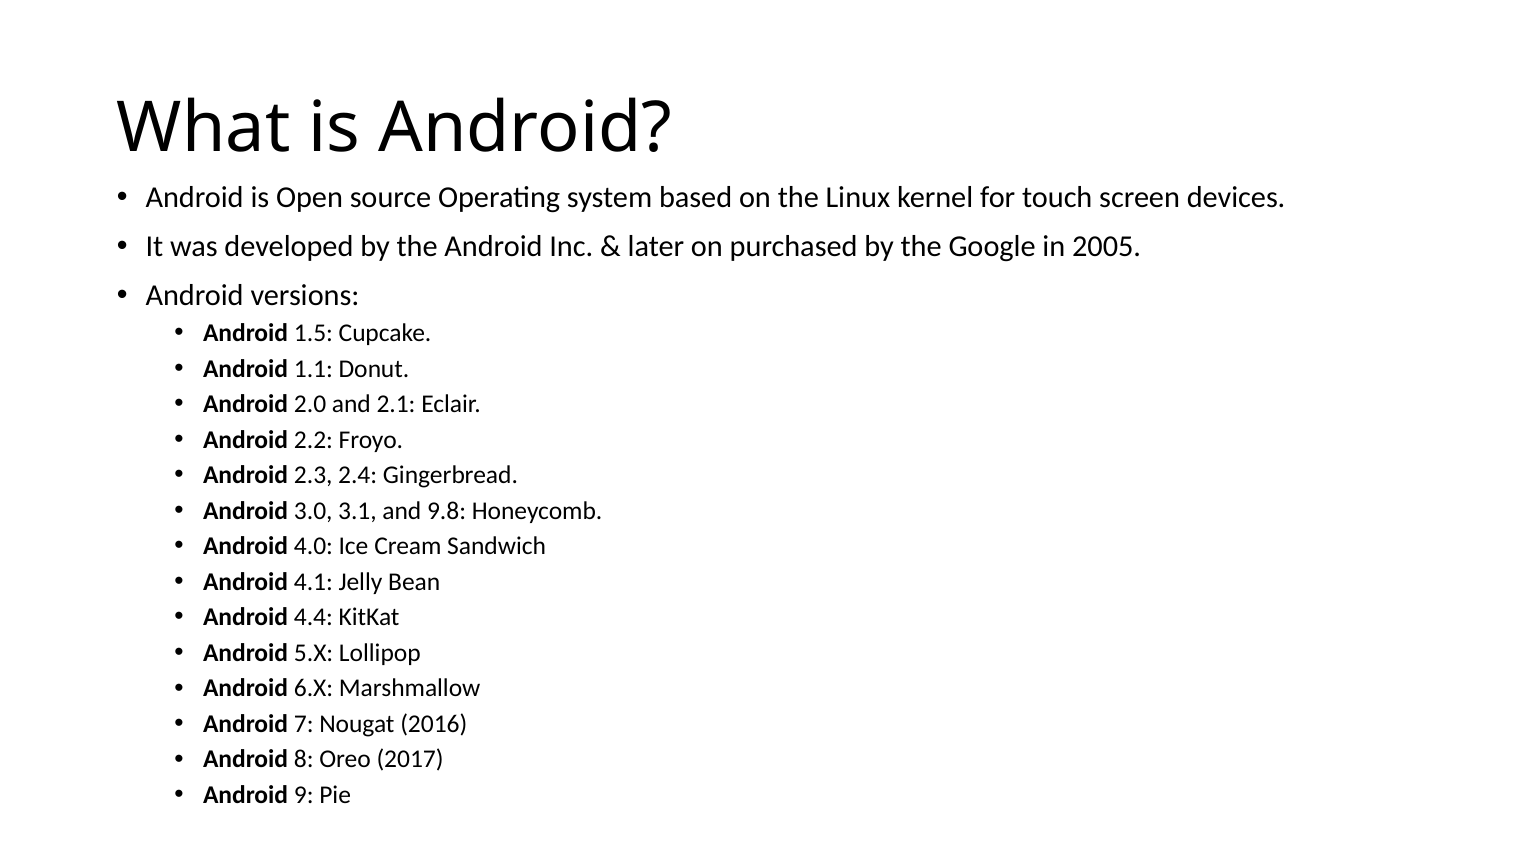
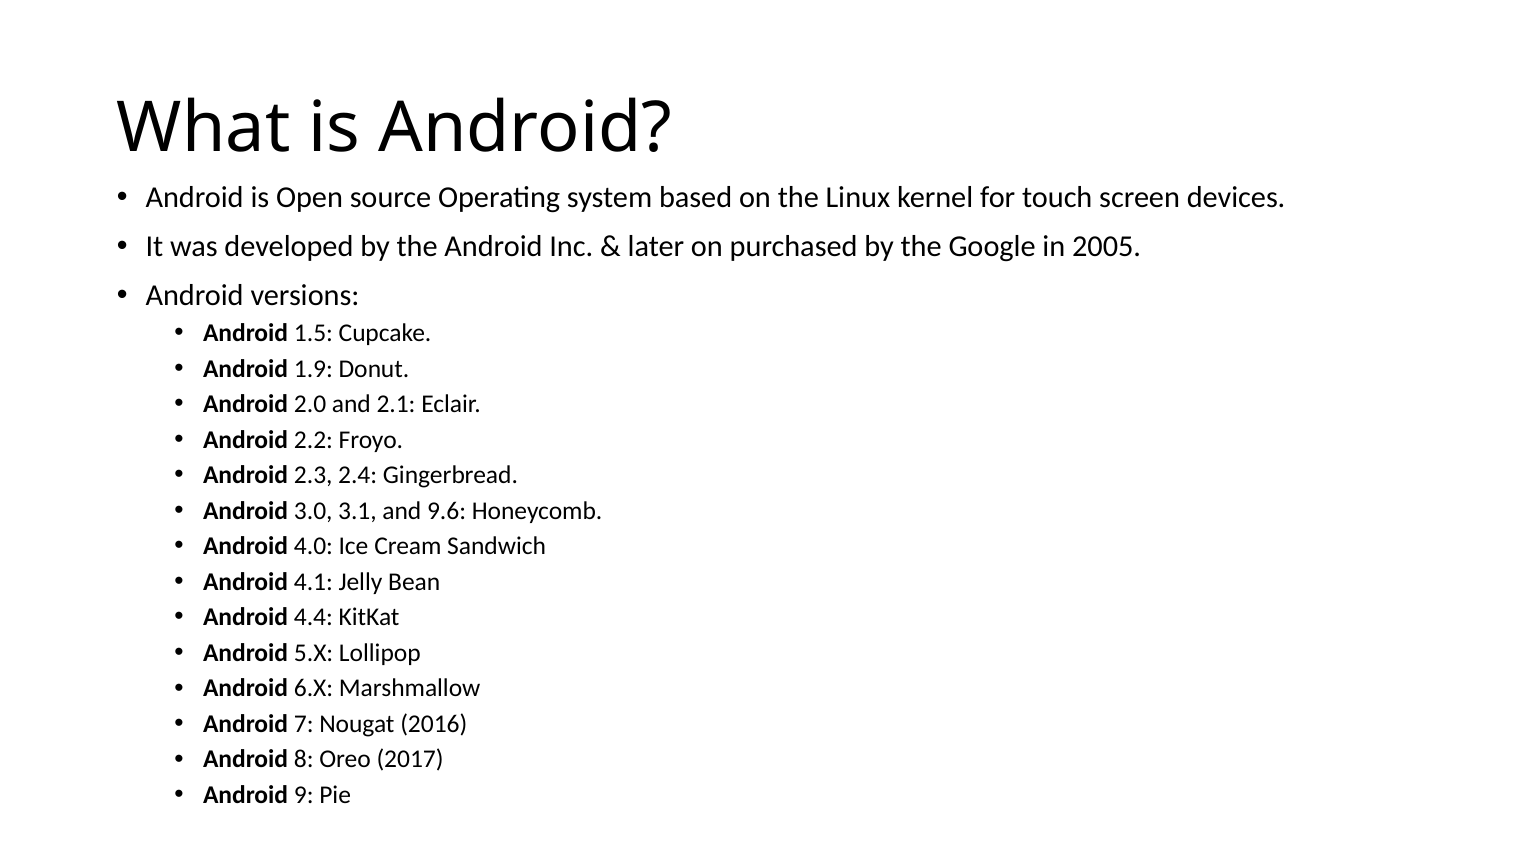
1.1: 1.1 -> 1.9
9.8: 9.8 -> 9.6
